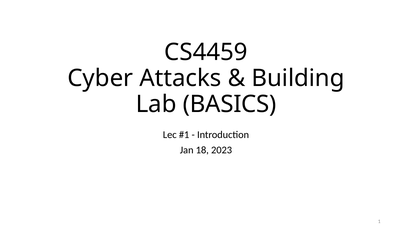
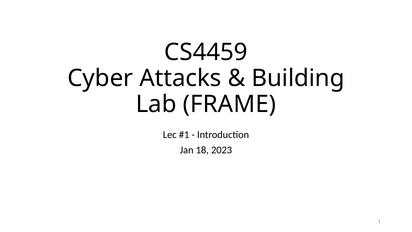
BASICS: BASICS -> FRAME
